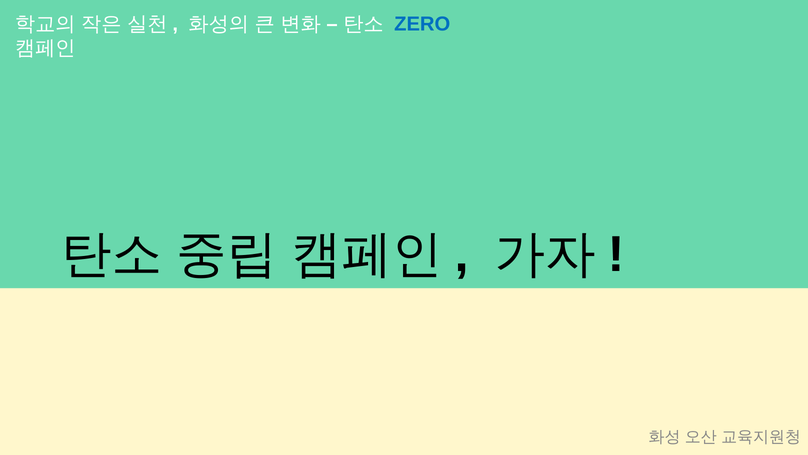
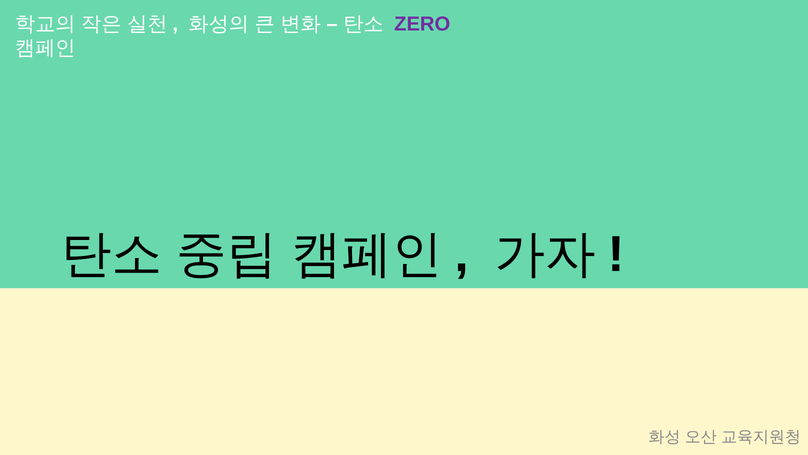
ZERO colour: blue -> purple
